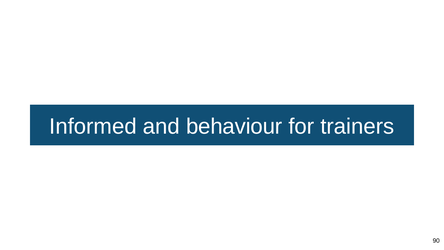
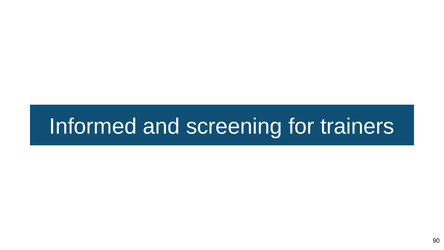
behaviour: behaviour -> screening
